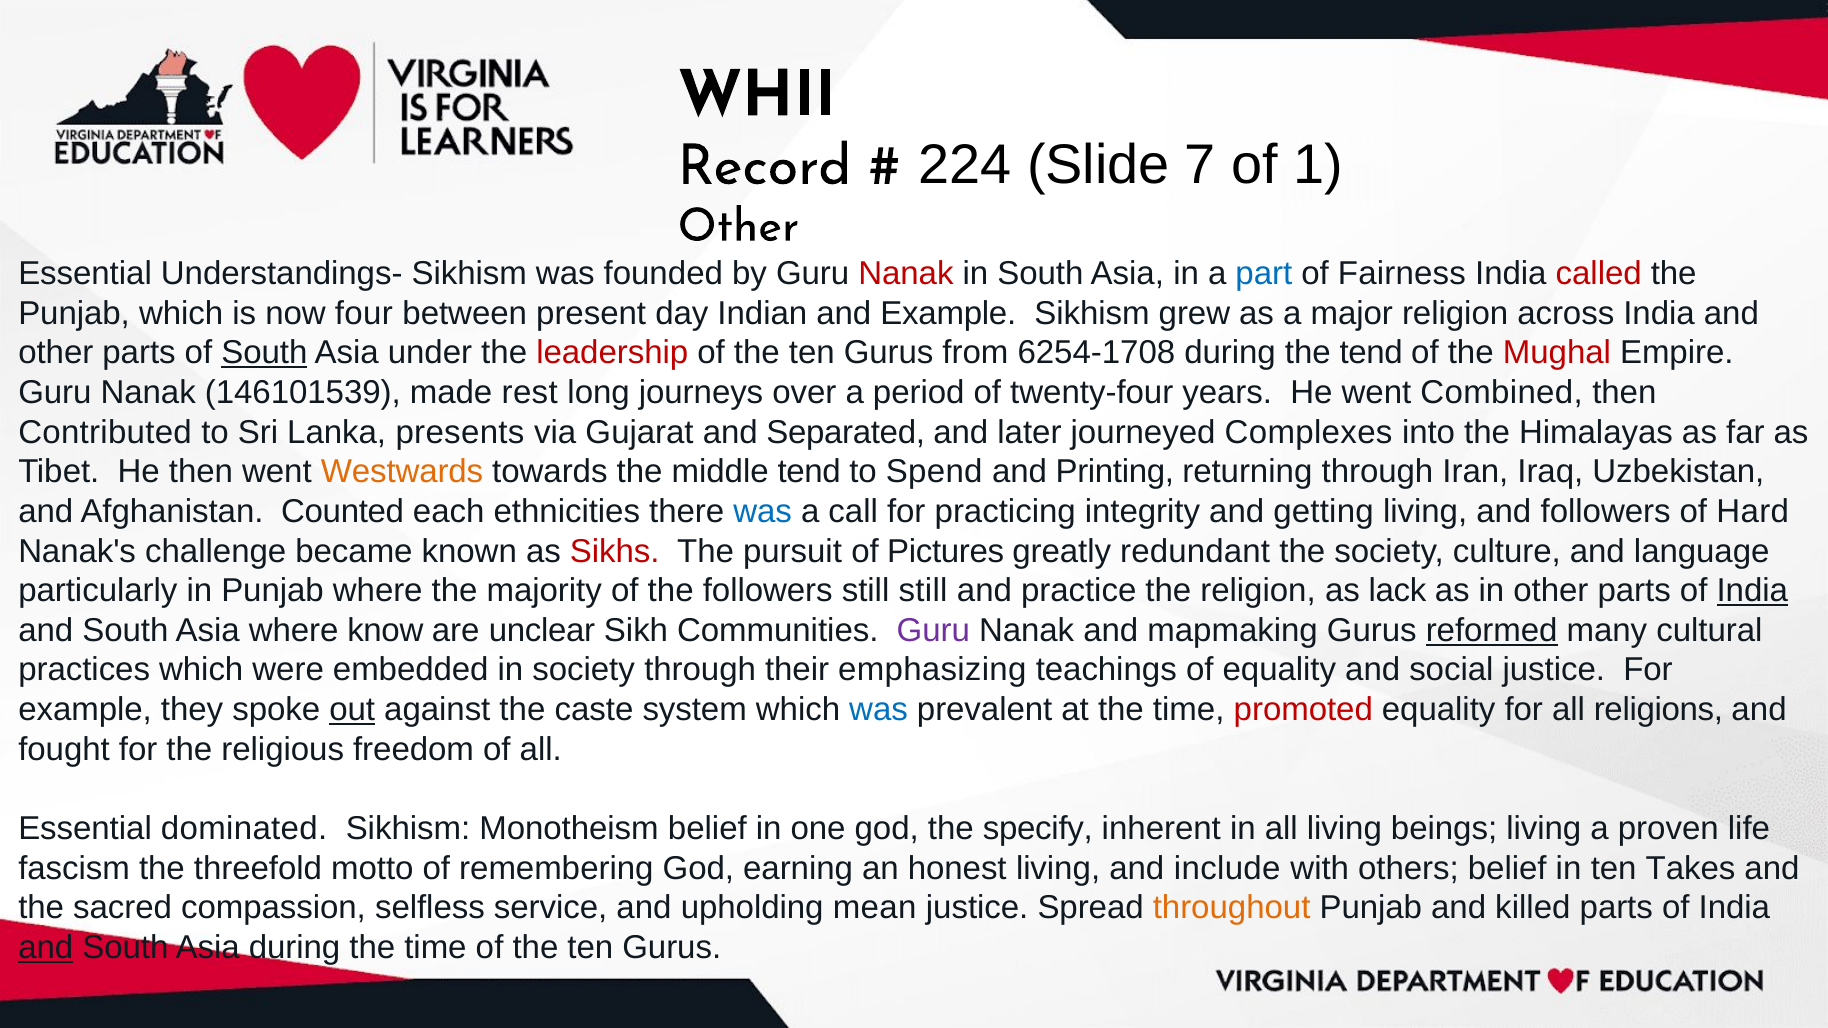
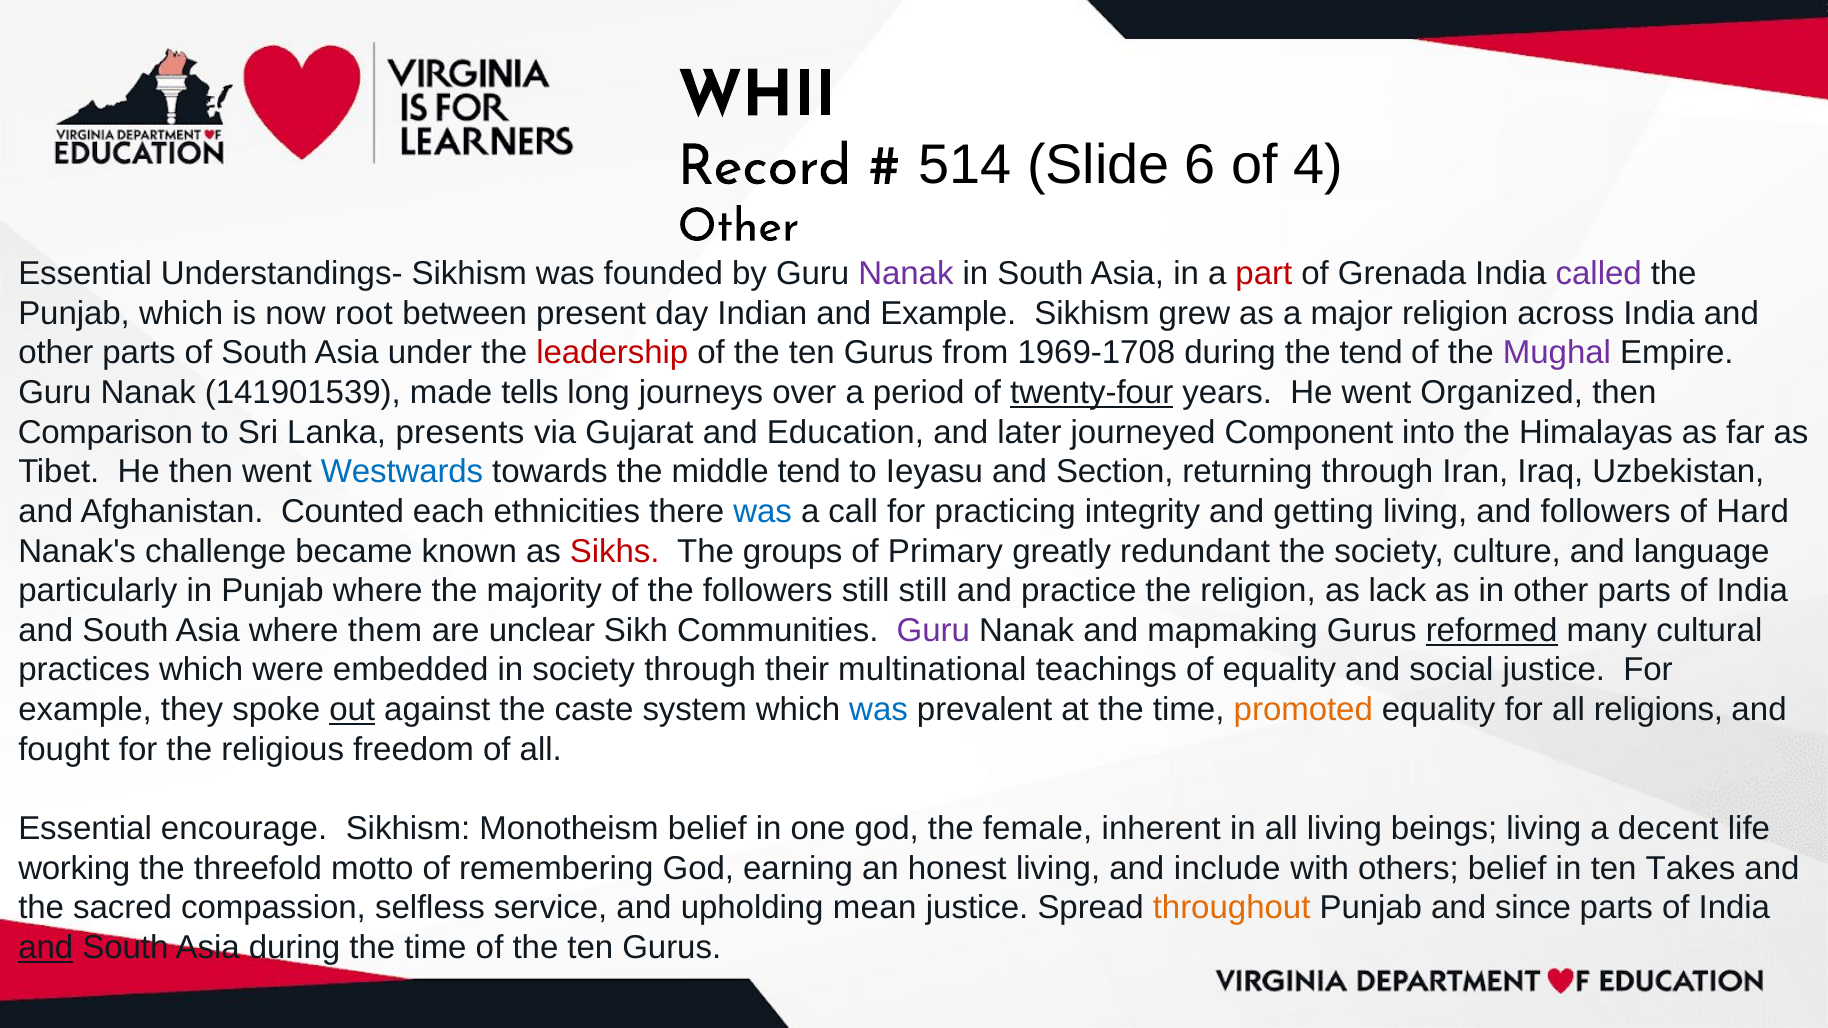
224: 224 -> 514
7: 7 -> 6
1: 1 -> 4
Nanak at (906, 274) colour: red -> purple
part colour: blue -> red
Fairness: Fairness -> Grenada
called colour: red -> purple
four: four -> root
South at (264, 353) underline: present -> none
6254-1708: 6254-1708 -> 1969-1708
Mughal colour: red -> purple
146101539: 146101539 -> 141901539
rest: rest -> tells
twenty-four underline: none -> present
Combined: Combined -> Organized
Contributed: Contributed -> Comparison
Separated: Separated -> Education
Complexes: Complexes -> Component
Westwards colour: orange -> blue
Spend: Spend -> Ieyasu
Printing: Printing -> Section
pursuit: pursuit -> groups
Pictures: Pictures -> Primary
India at (1752, 591) underline: present -> none
know: know -> them
emphasizing: emphasizing -> multinational
promoted colour: red -> orange
dominated: dominated -> encourage
specify: specify -> female
proven: proven -> decent
fascism: fascism -> working
killed: killed -> since
